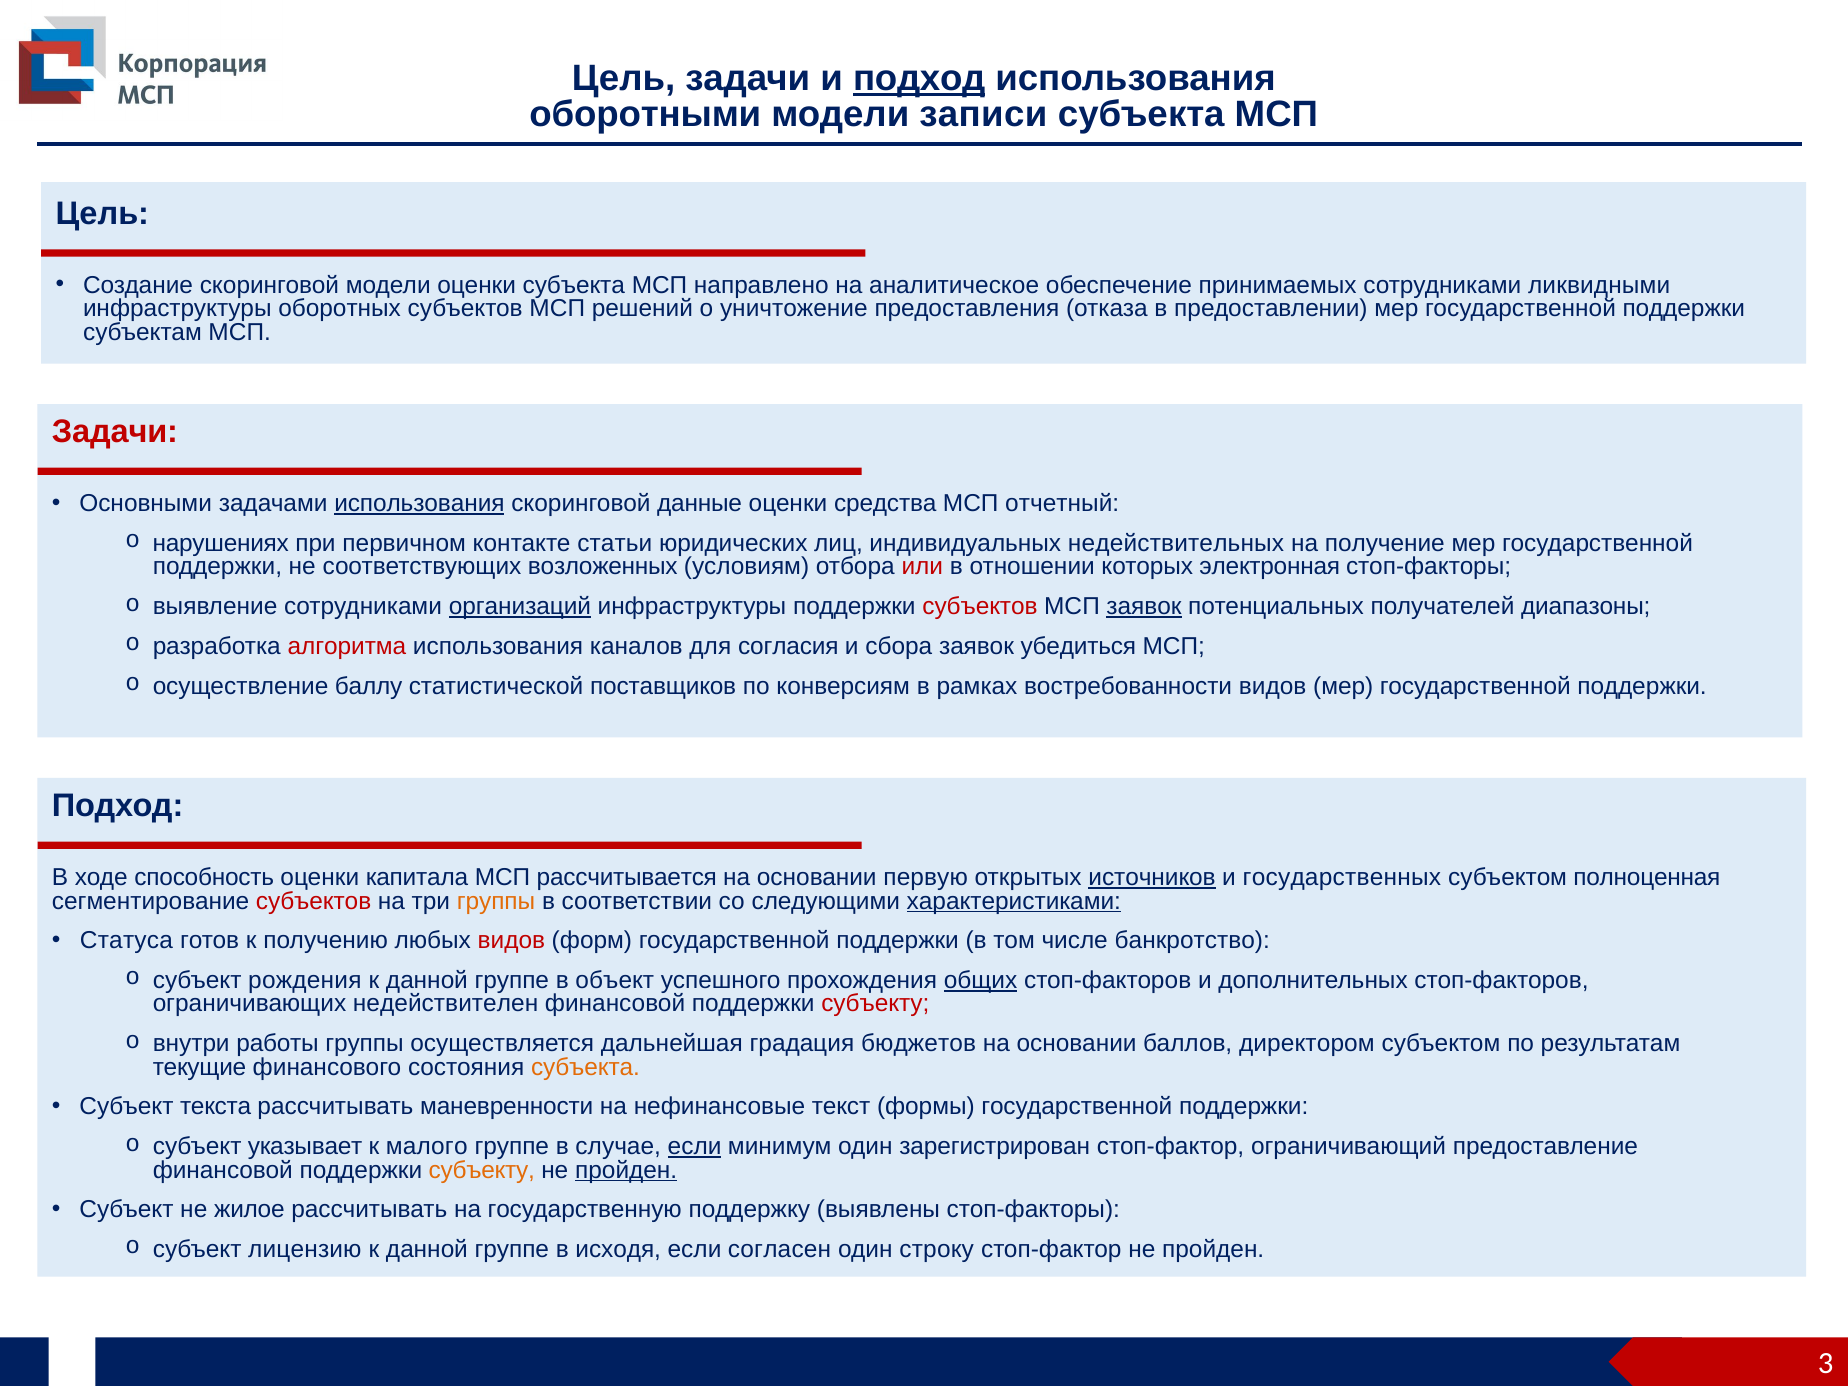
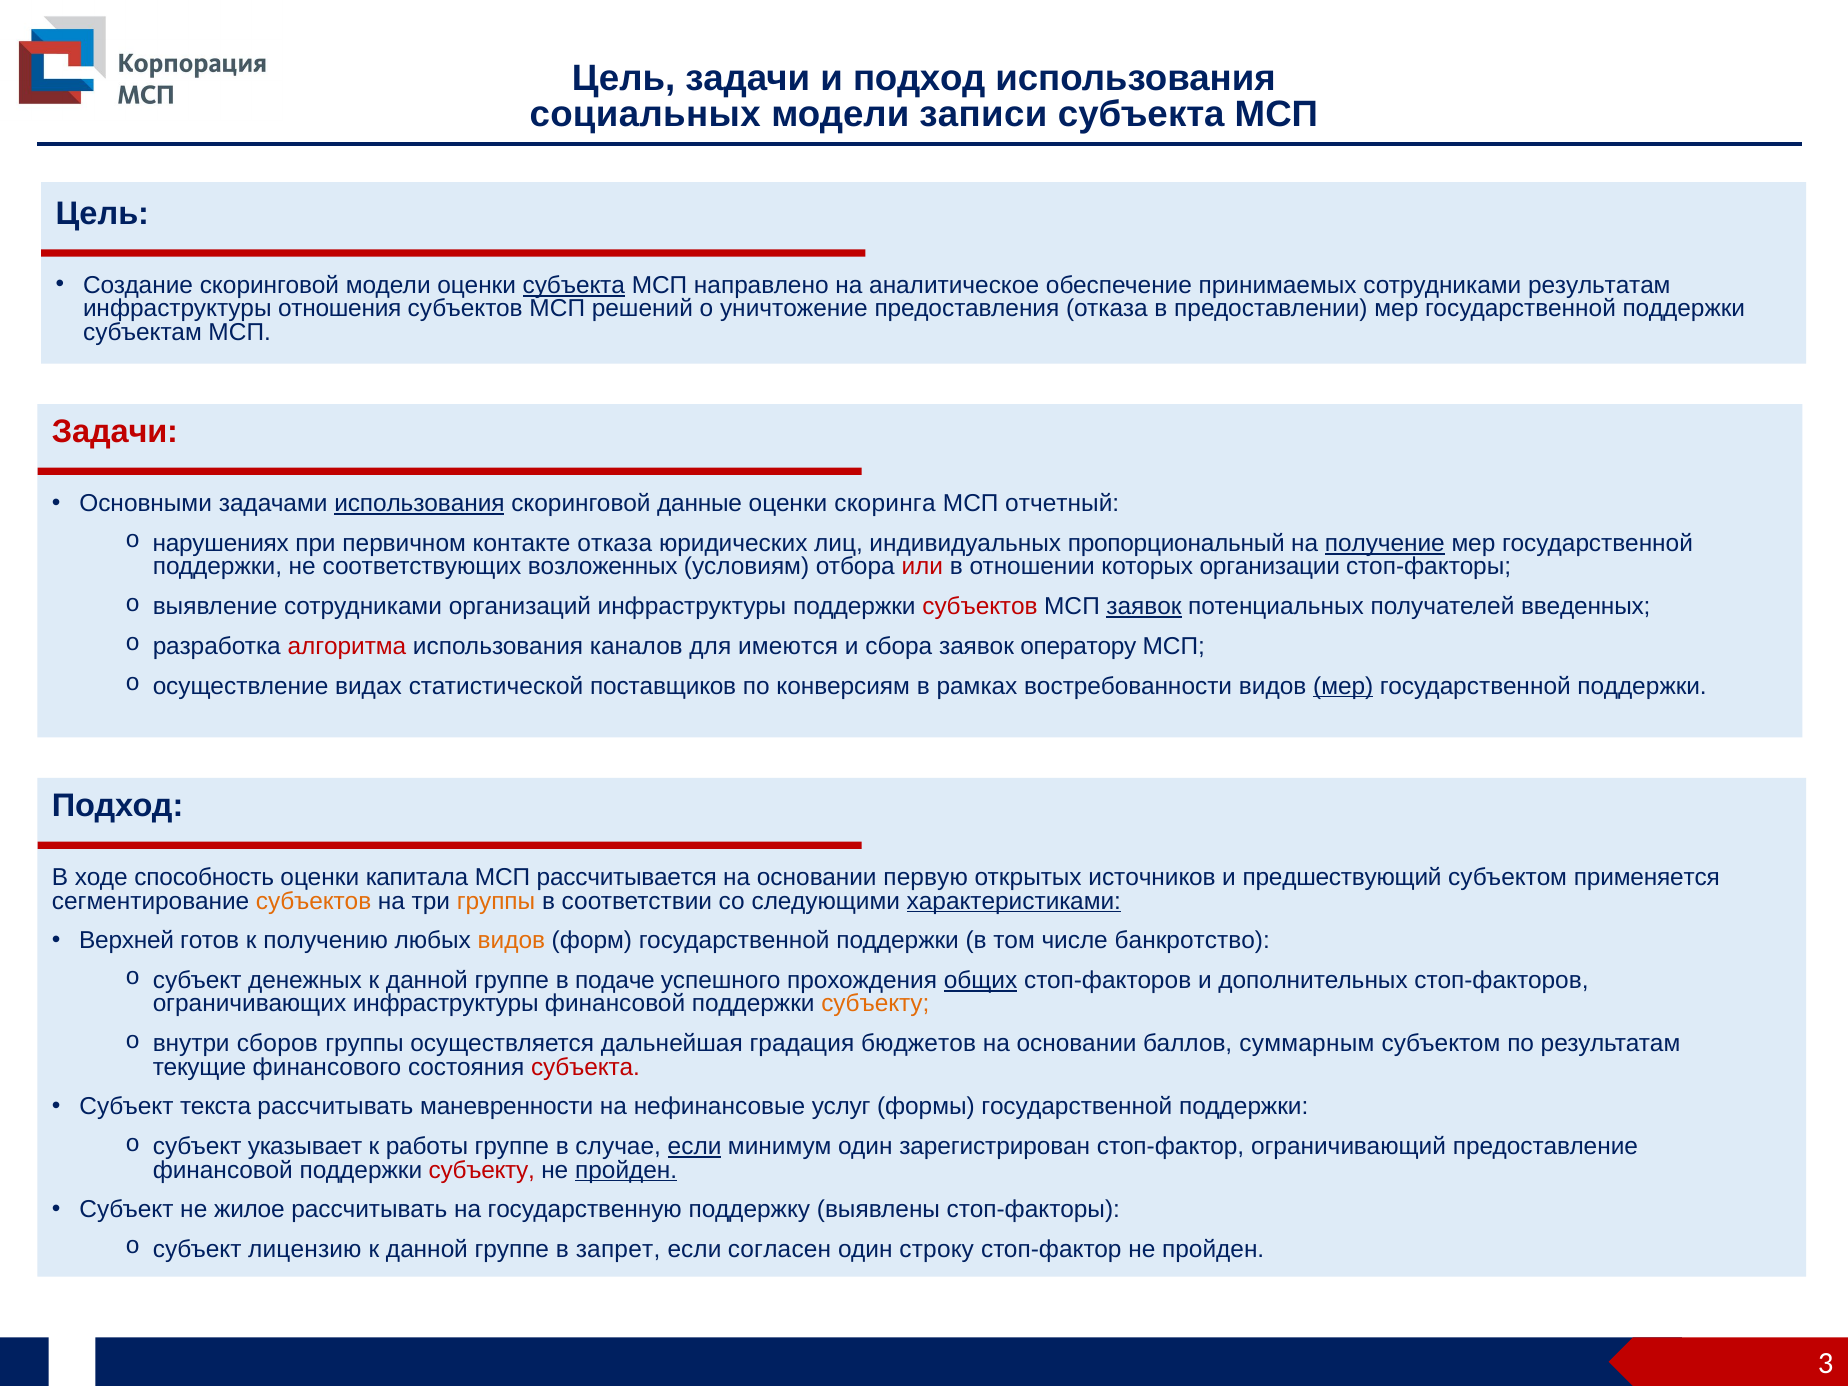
подход at (919, 79) underline: present -> none
оборотными: оборотными -> социальных
субъекта at (574, 285) underline: none -> present
сотрудниками ликвидными: ликвидными -> результатам
оборотных: оборотных -> отношения
средства: средства -> скоринга
контакте статьи: статьи -> отказа
недействительных: недействительных -> пропорциональный
получение underline: none -> present
электронная: электронная -> организации
организаций underline: present -> none
диапазоны: диапазоны -> введенных
согласия: согласия -> имеются
убедиться: убедиться -> оператору
баллу: баллу -> видах
мер at (1343, 686) underline: none -> present
источников underline: present -> none
государственных: государственных -> предшествующий
полноценная: полноценная -> применяется
субъектов at (314, 901) colour: red -> orange
Статуса: Статуса -> Верхней
видов at (511, 941) colour: red -> orange
рождения: рождения -> денежных
объект: объект -> подаче
ограничивающих недействителен: недействителен -> инфраструктуры
субъекту at (875, 1004) colour: red -> orange
работы: работы -> сборов
директором: директором -> суммарным
субъекта at (585, 1067) colour: orange -> red
текст: текст -> услуг
малого: малого -> работы
субъекту at (482, 1170) colour: orange -> red
исходя: исходя -> запрет
